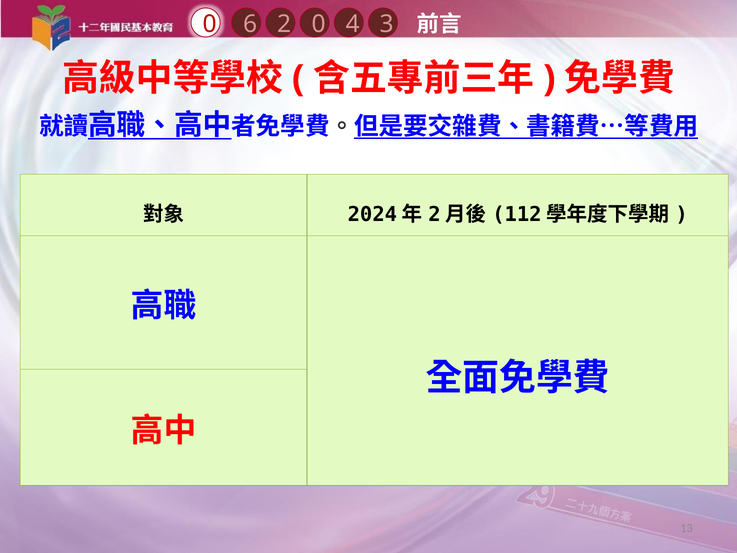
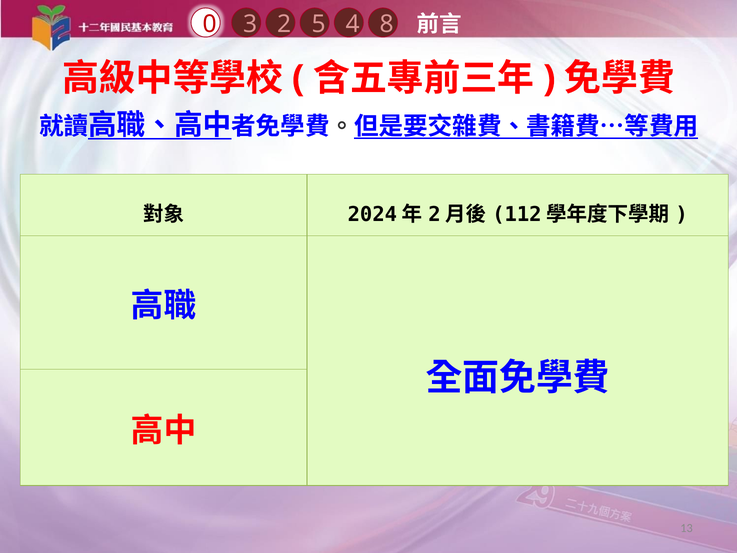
6: 6 -> 3
2 0: 0 -> 5
3: 3 -> 8
